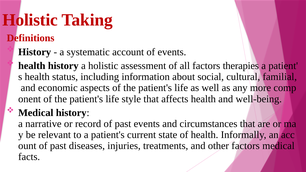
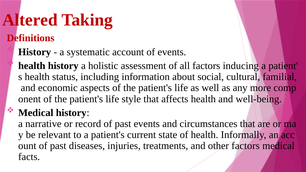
Holistic at (30, 20): Holistic -> Altered
therapies: therapies -> inducing
